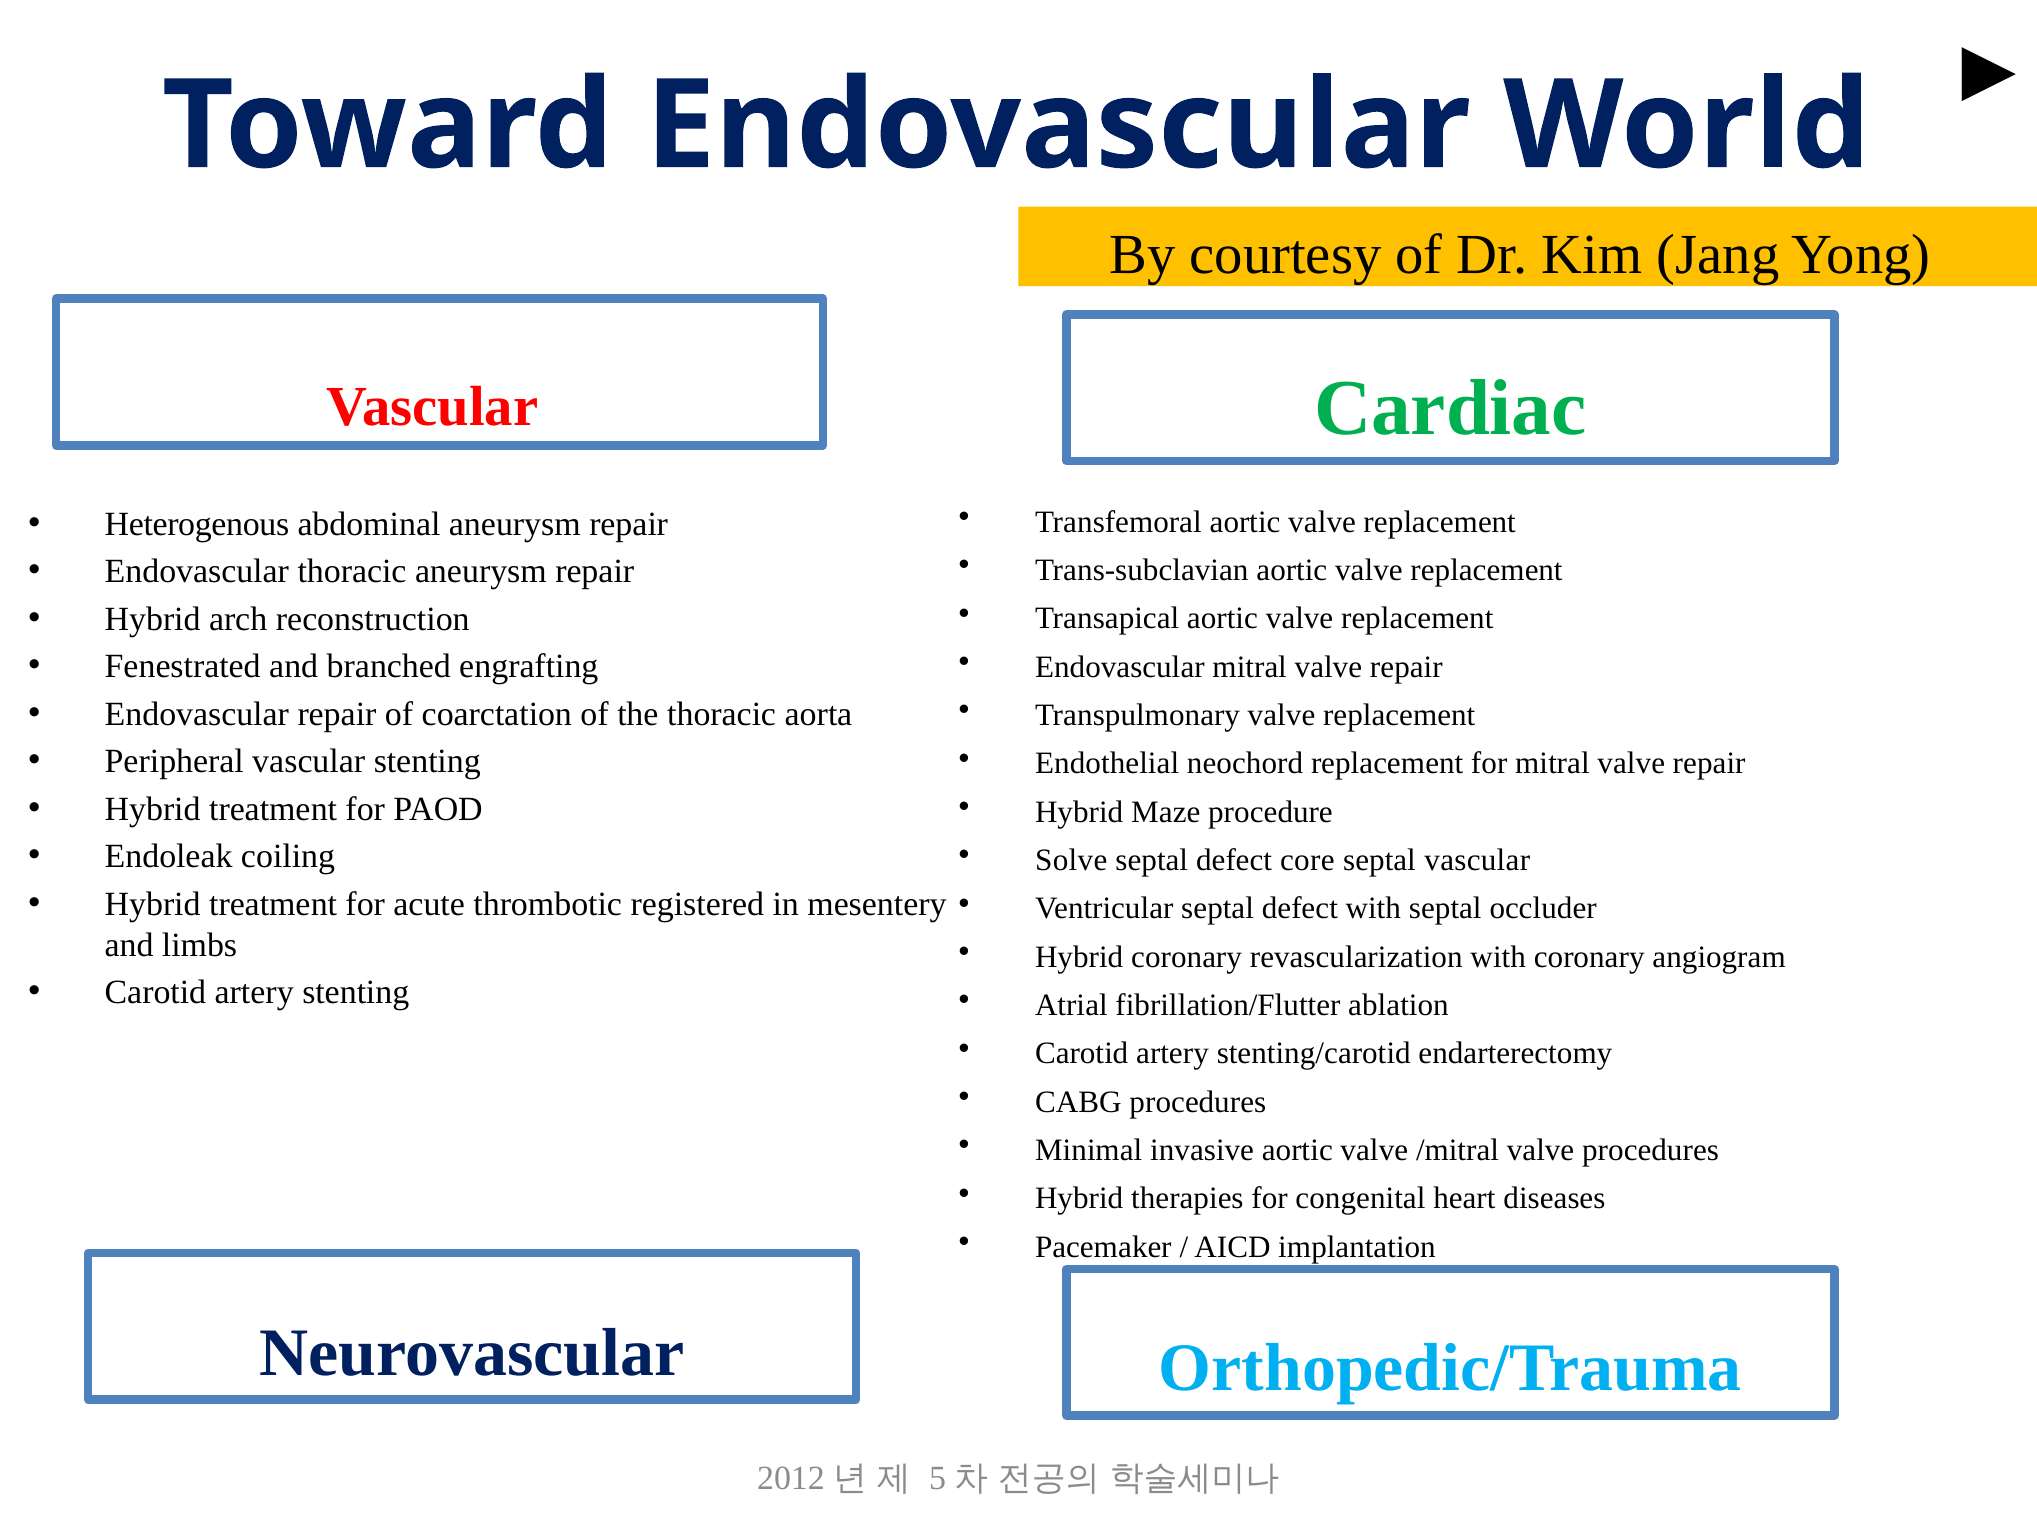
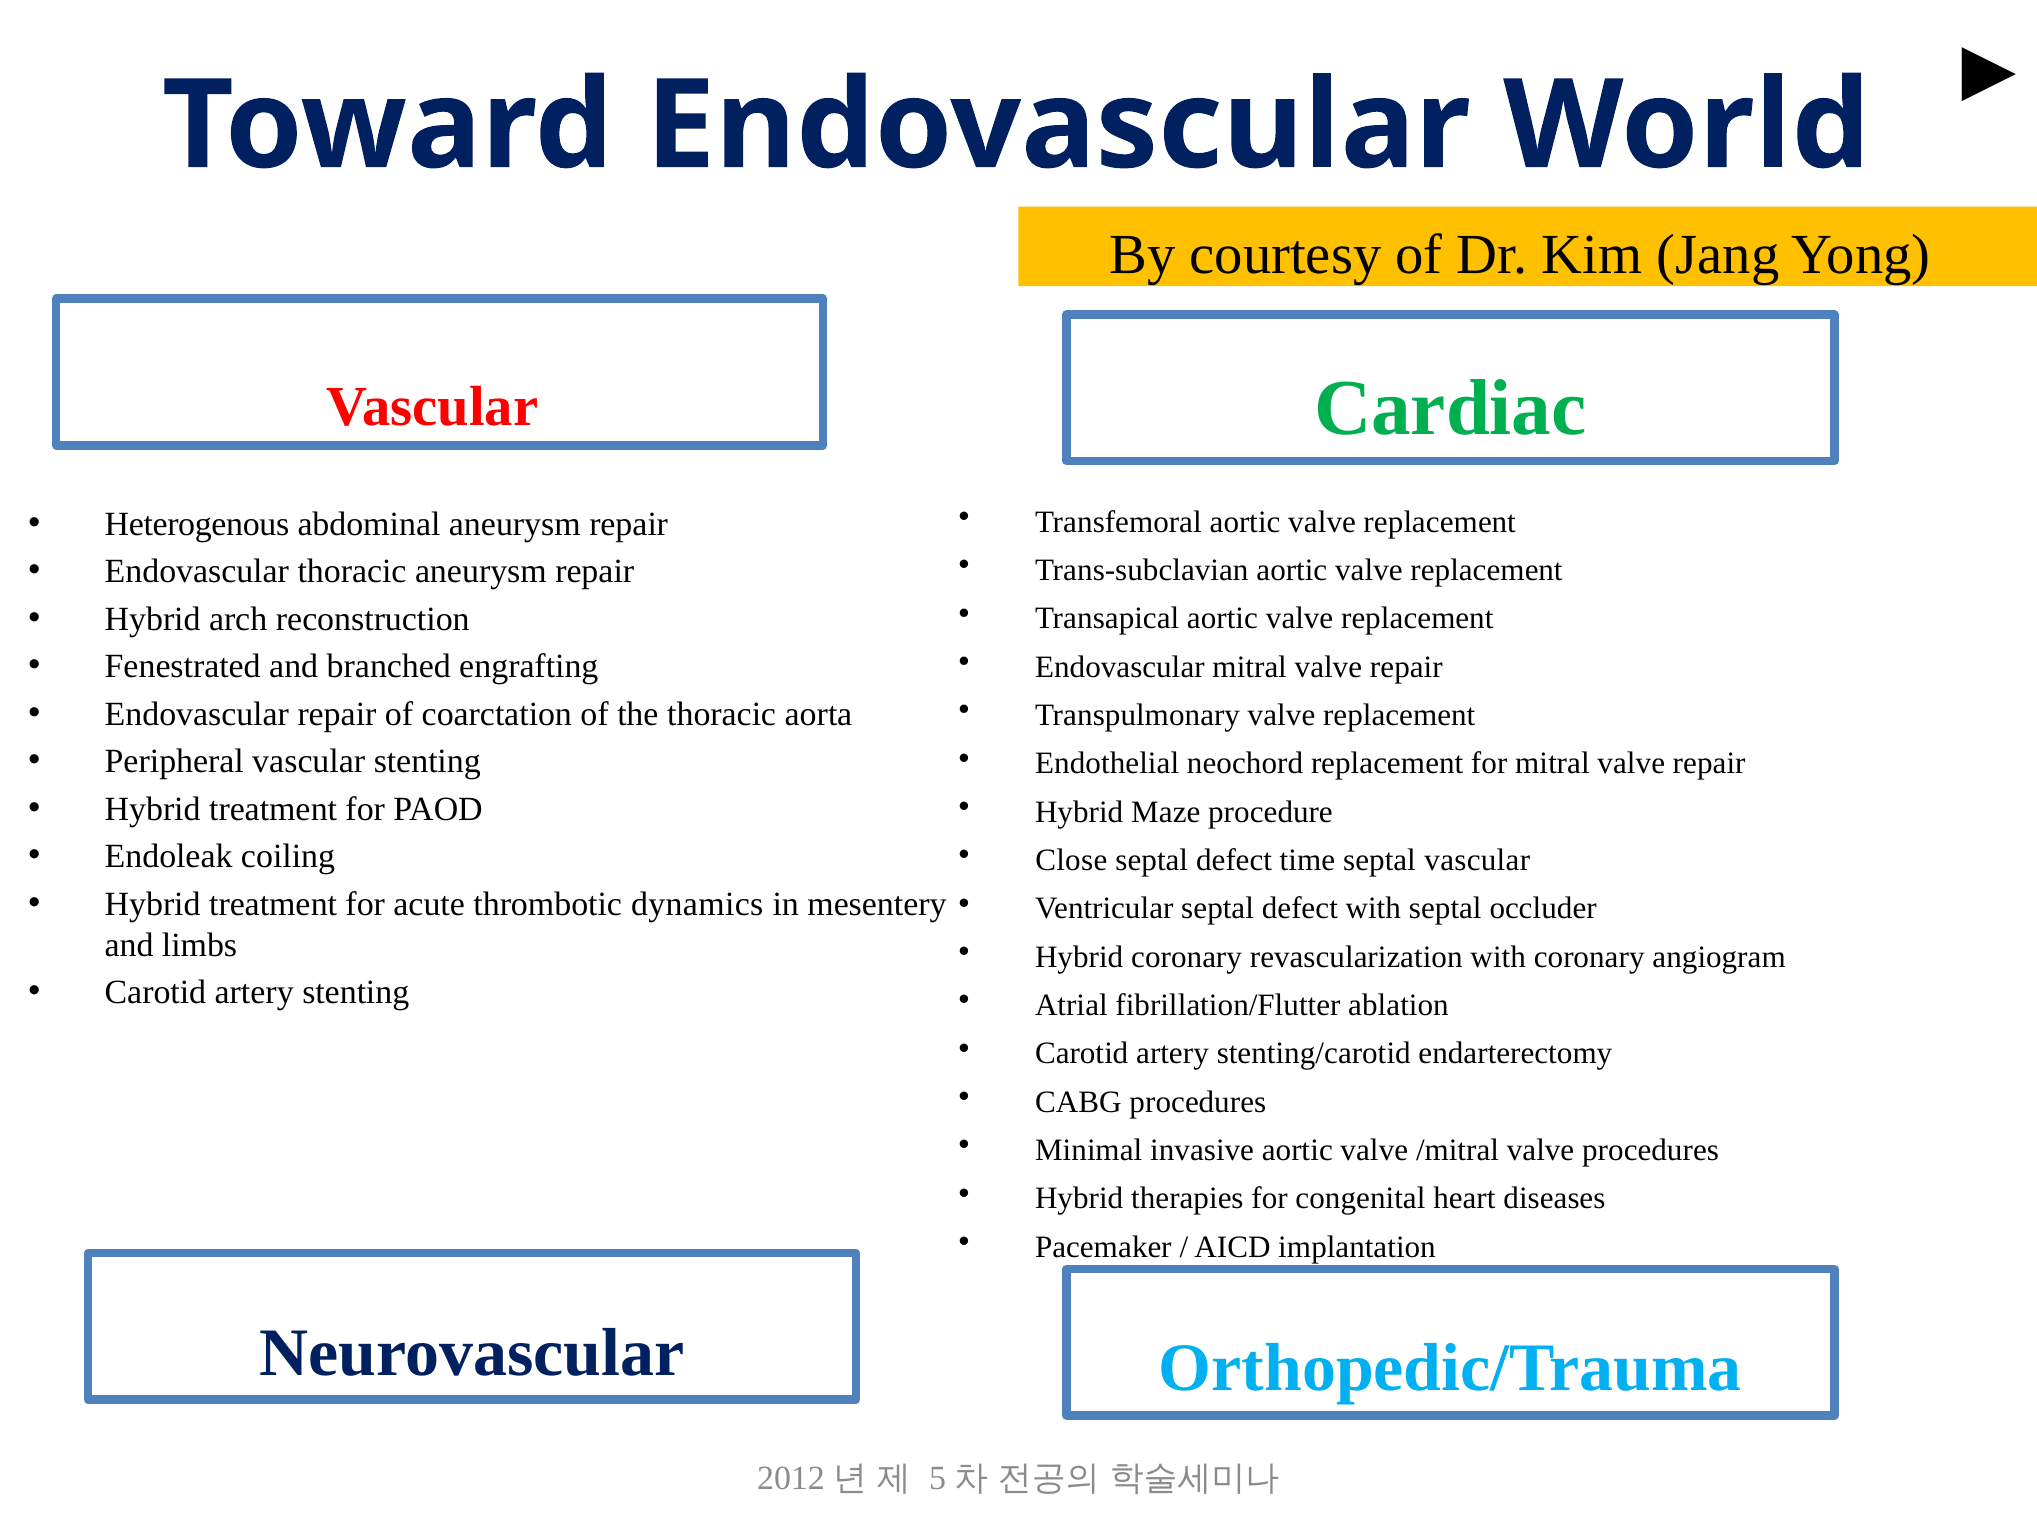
Solve: Solve -> Close
core: core -> time
registered: registered -> dynamics
